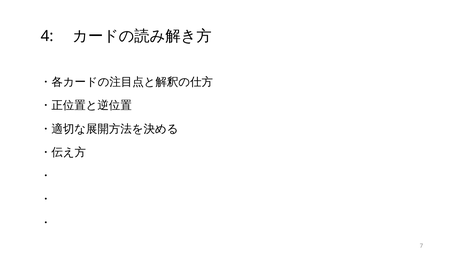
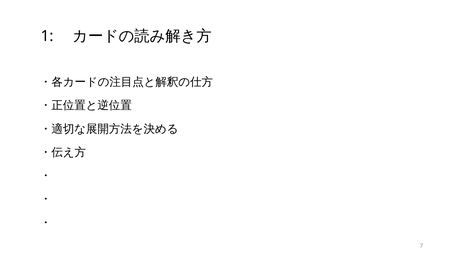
4: 4 -> 1
